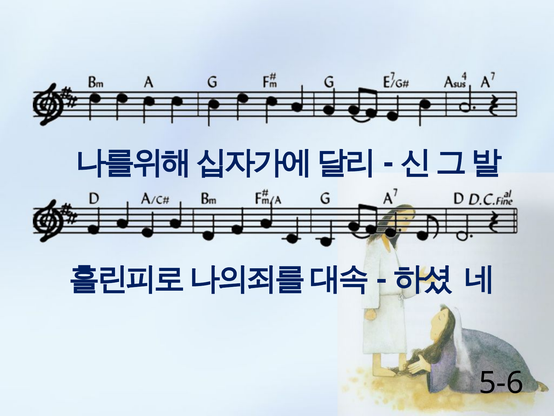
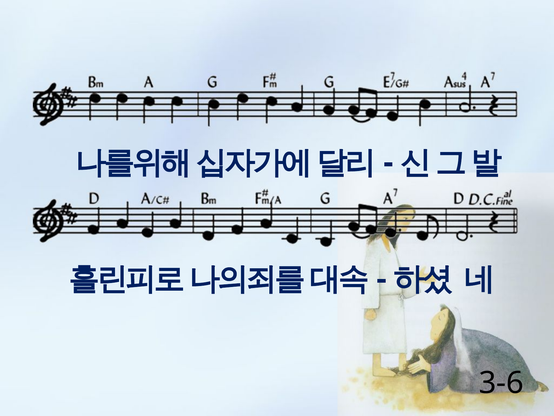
5-6: 5-6 -> 3-6
